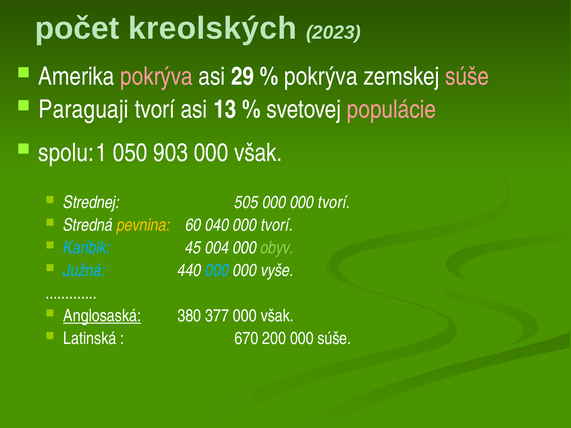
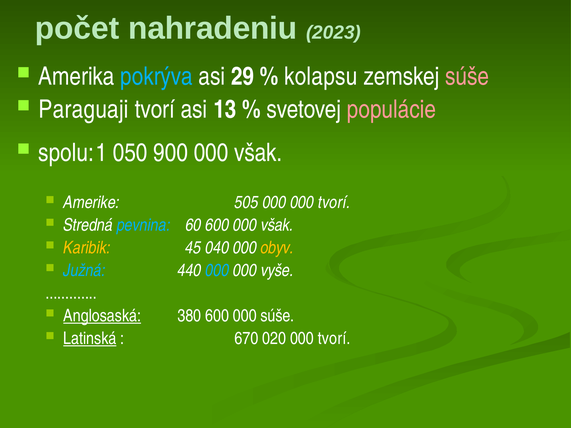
kreolských: kreolských -> nahradeniu
pokrýva at (157, 77) colour: pink -> light blue
pokrýva at (321, 77): pokrýva -> kolapsu
903: 903 -> 900
Strednej: Strednej -> Amerike
pevnina colour: yellow -> light blue
60 040: 040 -> 600
tvorí at (277, 225): tvorí -> však
Karibik colour: light blue -> yellow
004: 004 -> 040
obyv colour: light green -> yellow
380 377: 377 -> 600
však at (277, 316): však -> súše
Latinská underline: none -> present
200: 200 -> 020
súše at (334, 339): súše -> tvorí
